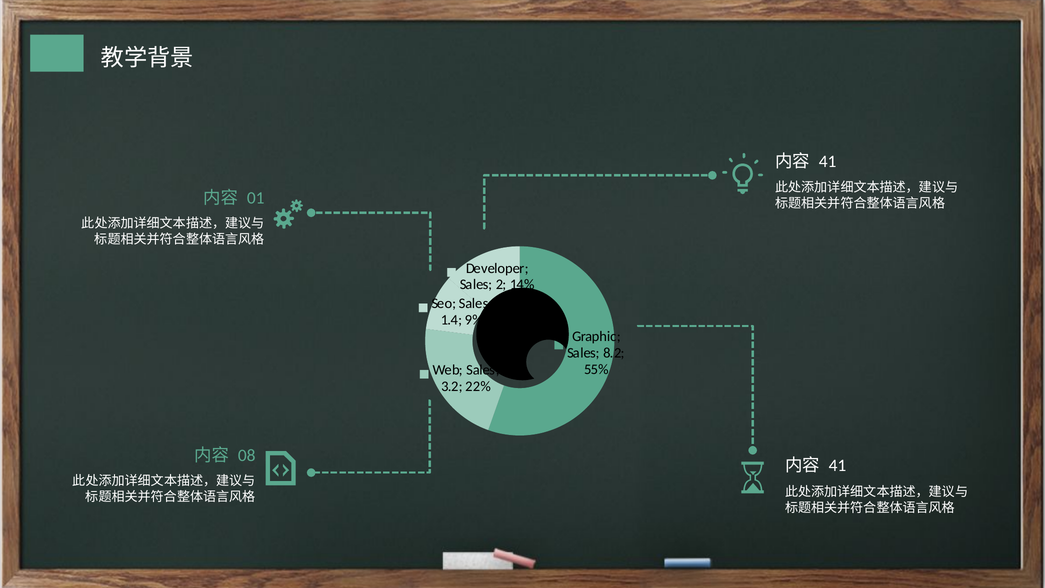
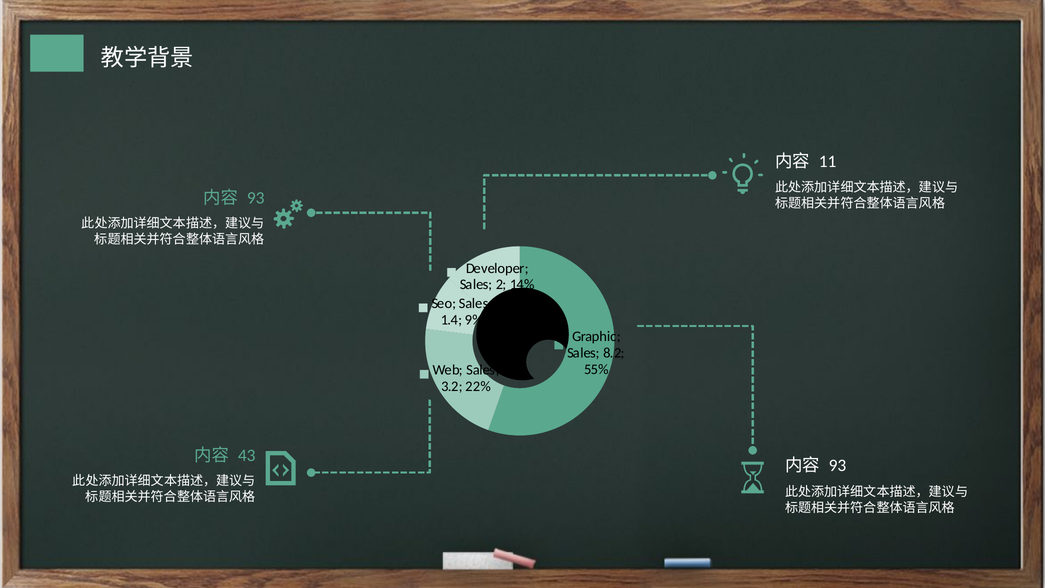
41 at (828, 161): 41 -> 11
01 at (256, 198): 01 -> 93
08: 08 -> 43
41 at (838, 465): 41 -> 93
